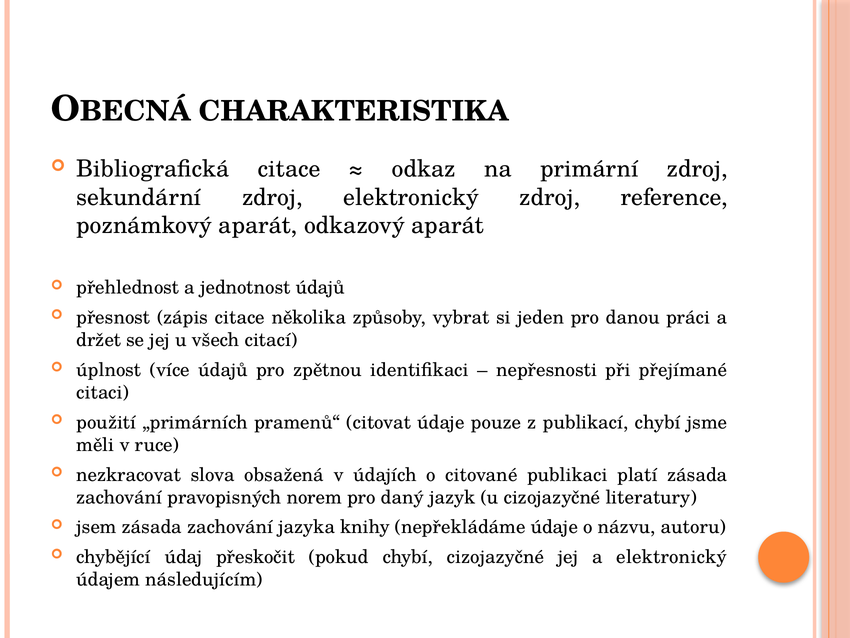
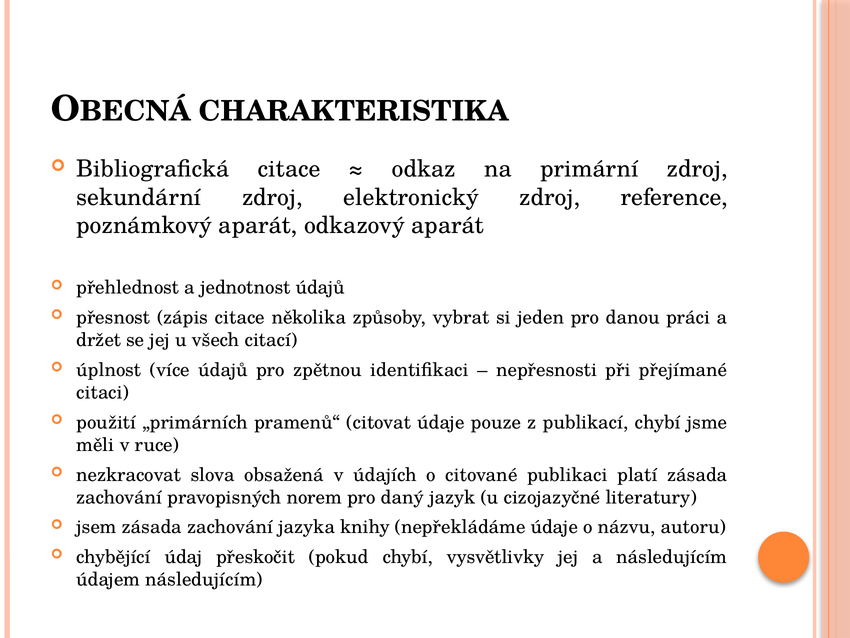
chybí cizojazyčné: cizojazyčné -> vysvětlivky
a elektronický: elektronický -> následujícím
